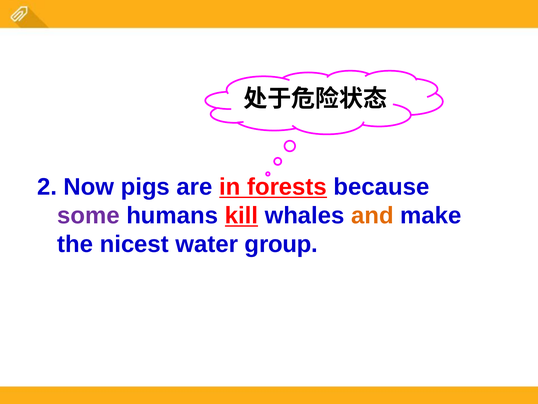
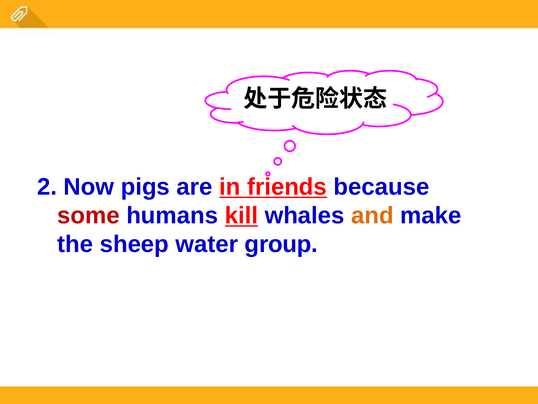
forests: forests -> friends
some colour: purple -> red
nicest: nicest -> sheep
